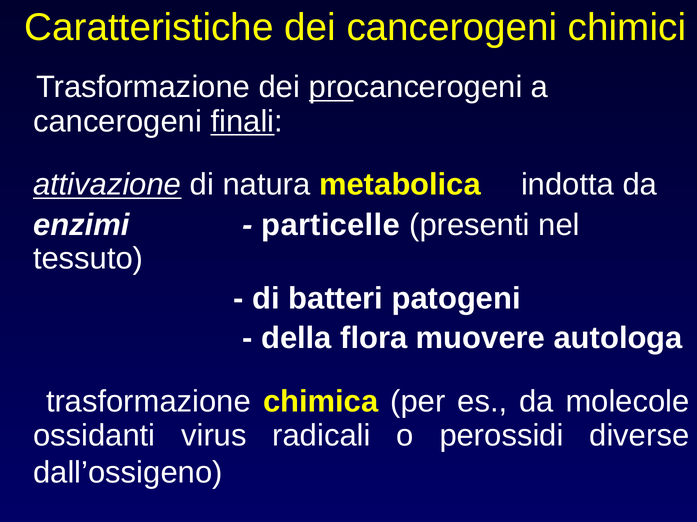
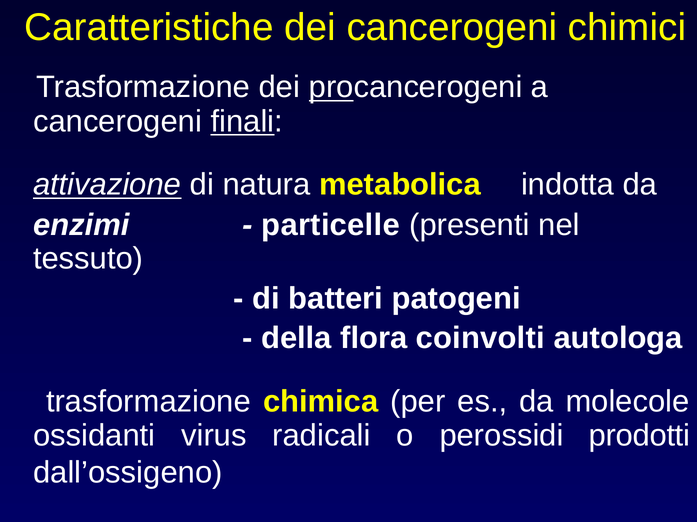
muovere: muovere -> coinvolti
diverse: diverse -> prodotti
